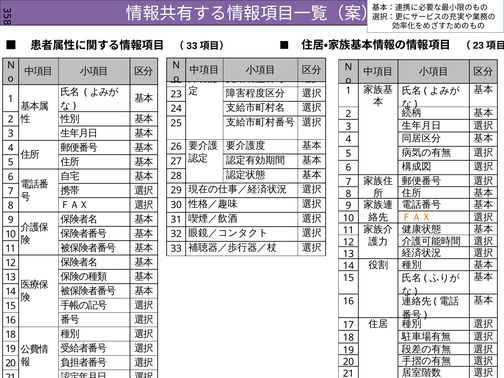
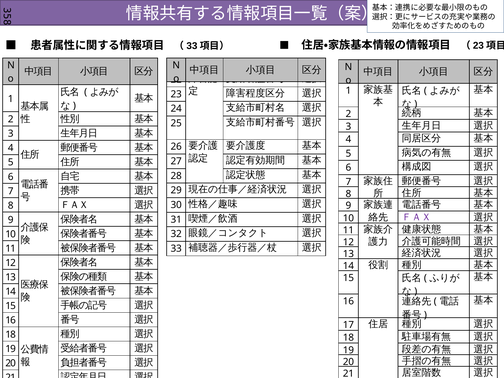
ＦＡＸ at (417, 217) colour: orange -> purple
